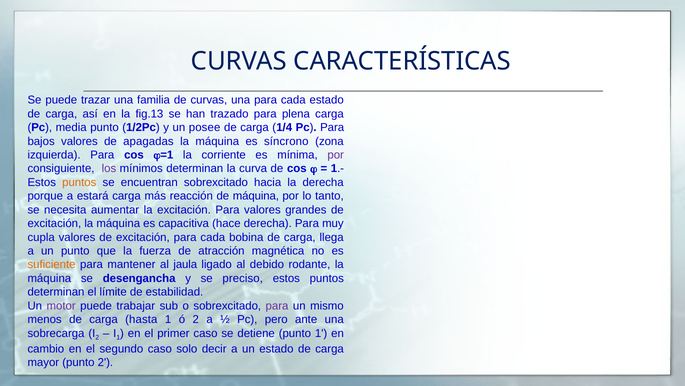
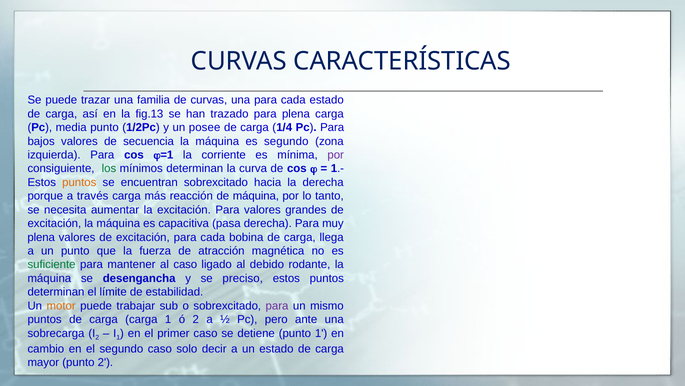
apagadas: apagadas -> secuencia
es síncrono: síncrono -> segundo
los colour: purple -> green
estará: estará -> través
hace: hace -> pasa
cupla at (41, 237): cupla -> plena
suficiente colour: orange -> green
al jaula: jaula -> caso
motor colour: purple -> orange
menos at (45, 319): menos -> puntos
carga hasta: hasta -> carga
